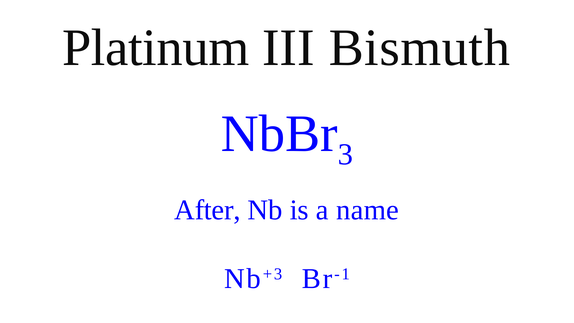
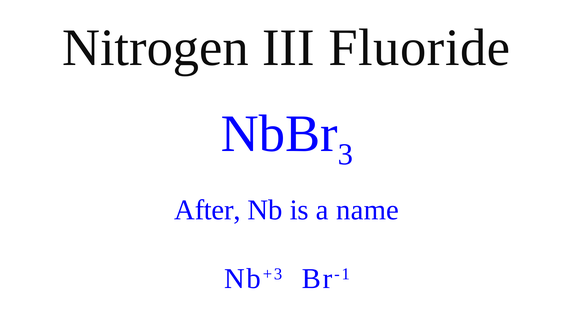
Platinum: Platinum -> Nitrogen
Bismuth: Bismuth -> Fluoride
